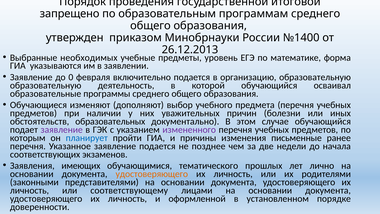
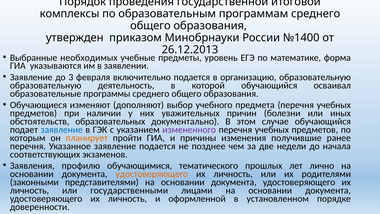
запрещено: запрещено -> комплексы
0: 0 -> 3
заявление at (62, 130) colour: purple -> blue
планирует colour: blue -> orange
письменные: письменные -> получившие
имеющих: имеющих -> профилю
соответствующему: соответствующему -> государственными
